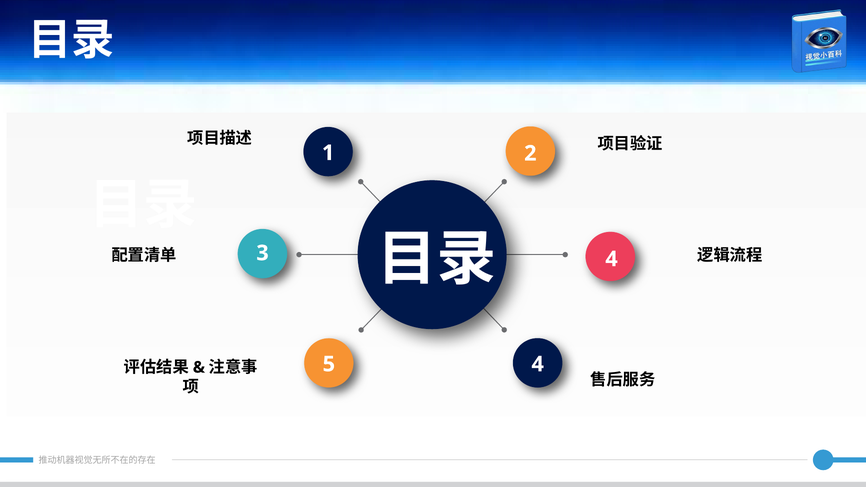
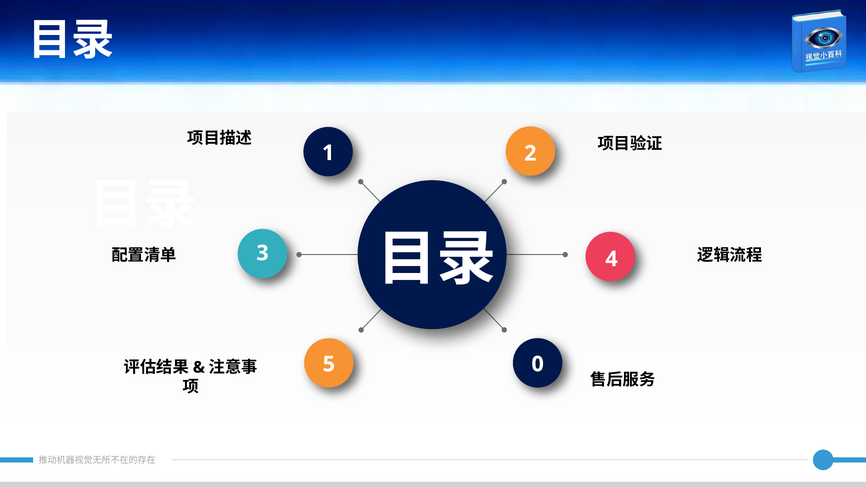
5 4: 4 -> 0
